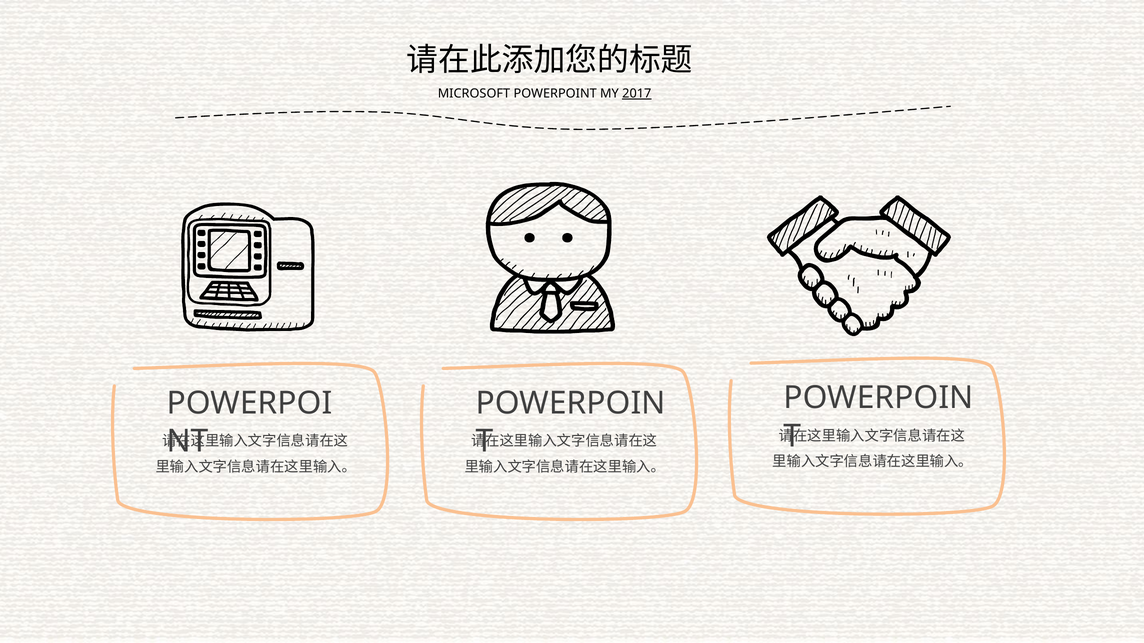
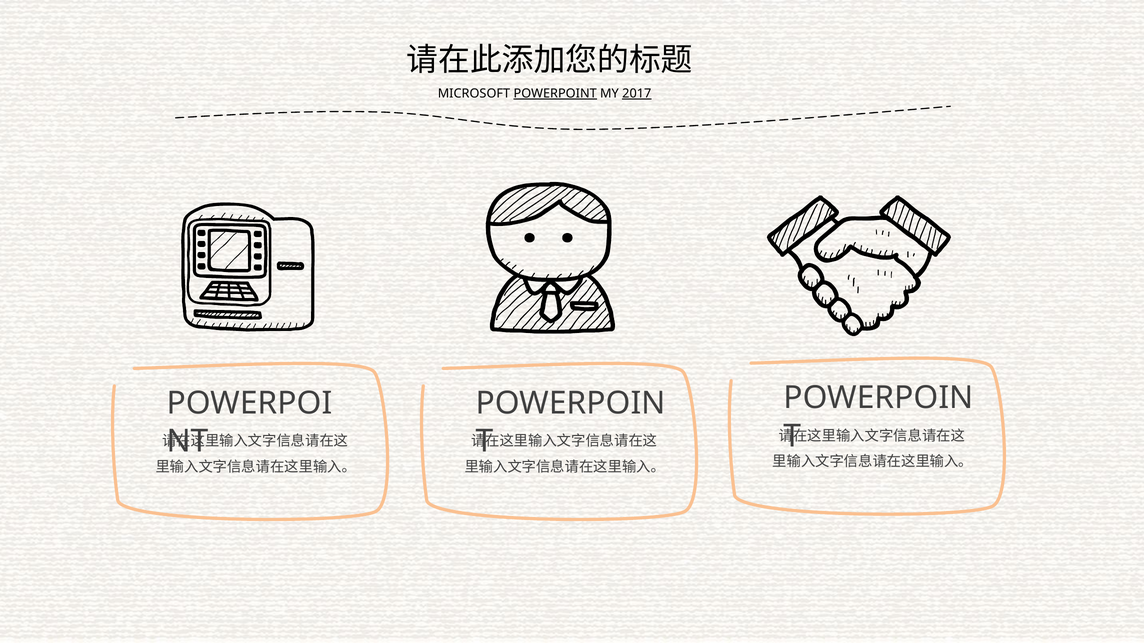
POWERPOINT underline: none -> present
